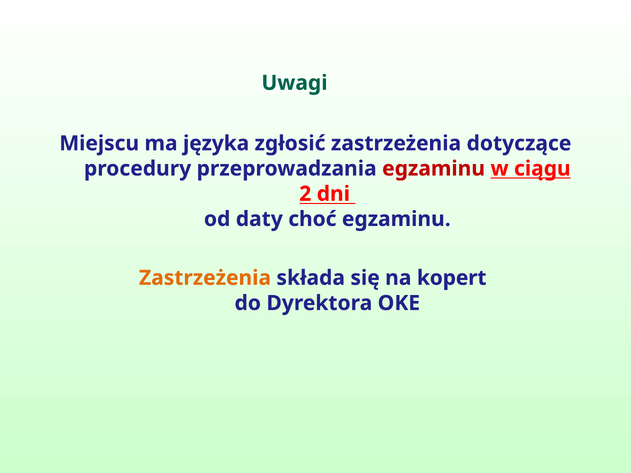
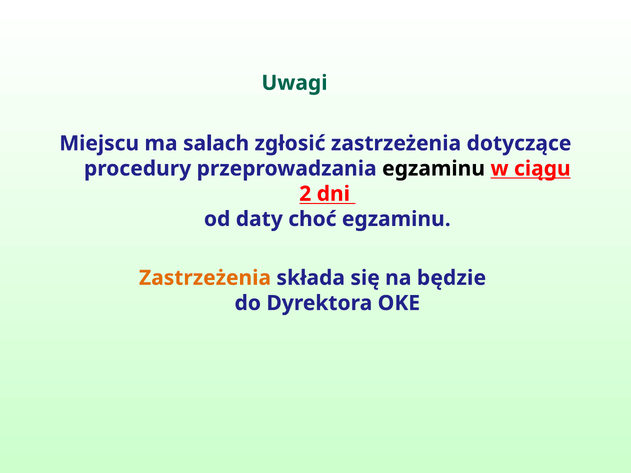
języka: języka -> salach
egzaminu at (434, 169) colour: red -> black
kopert: kopert -> będzie
